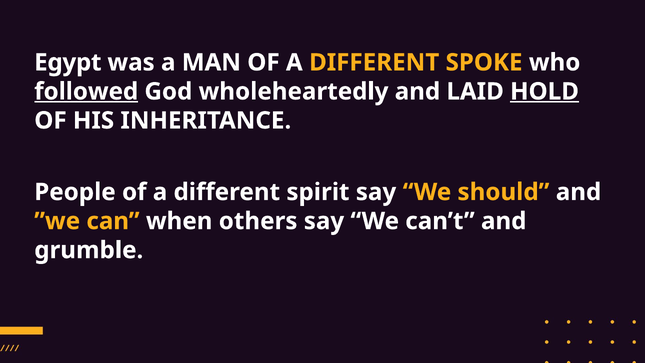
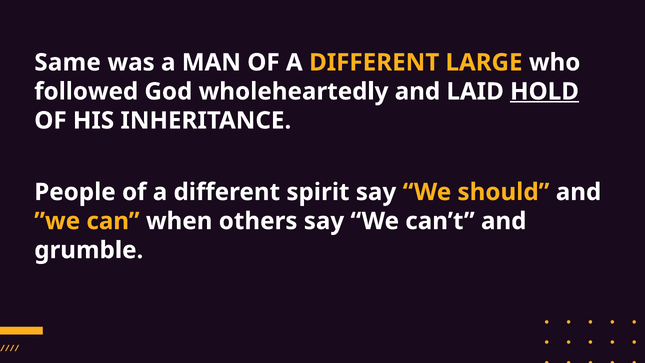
Egypt: Egypt -> Same
SPOKE: SPOKE -> LARGE
followed underline: present -> none
